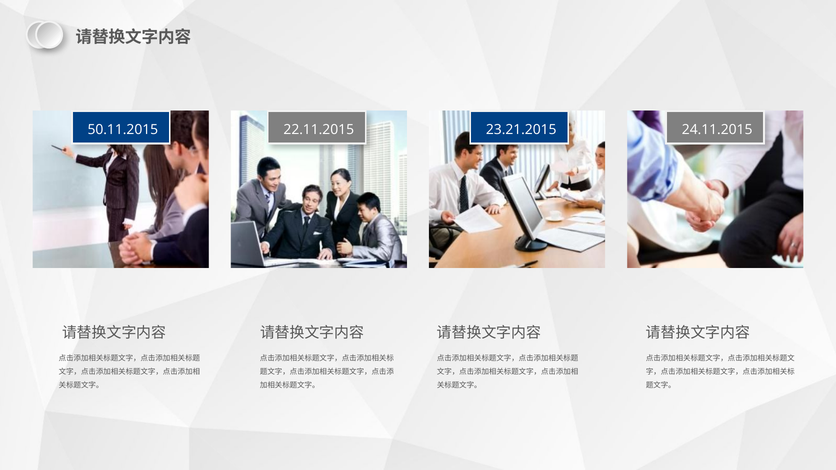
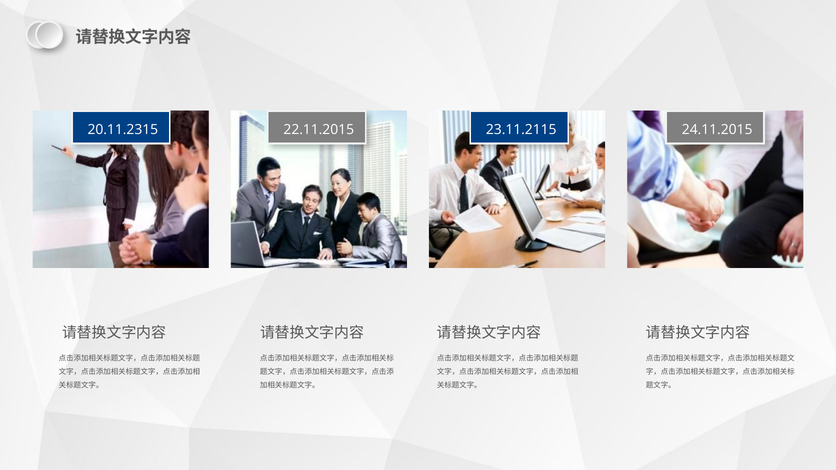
50.11.2015: 50.11.2015 -> 20.11.2315
23.21.2015: 23.21.2015 -> 23.11.2115
